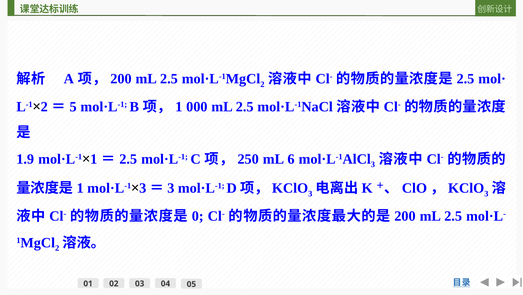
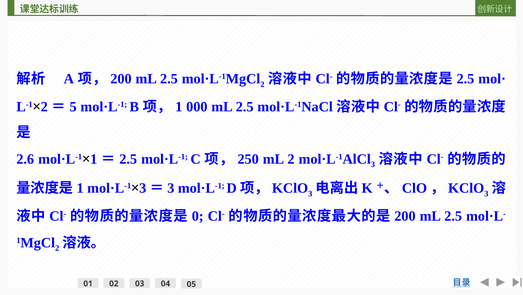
1.9: 1.9 -> 2.6
mL 6: 6 -> 2
